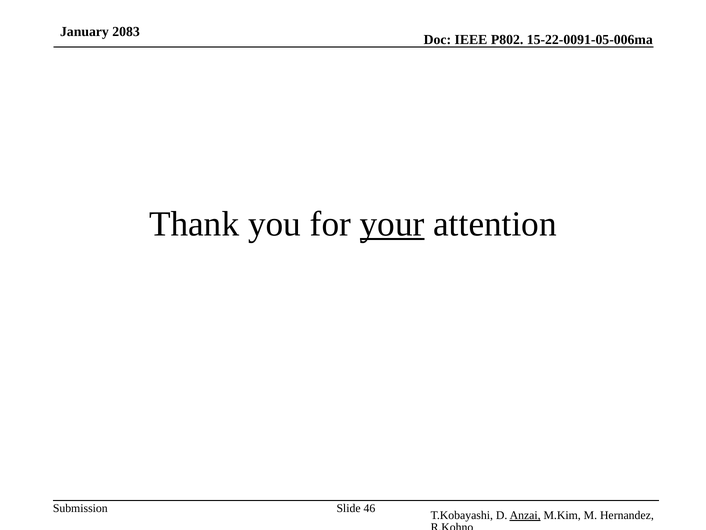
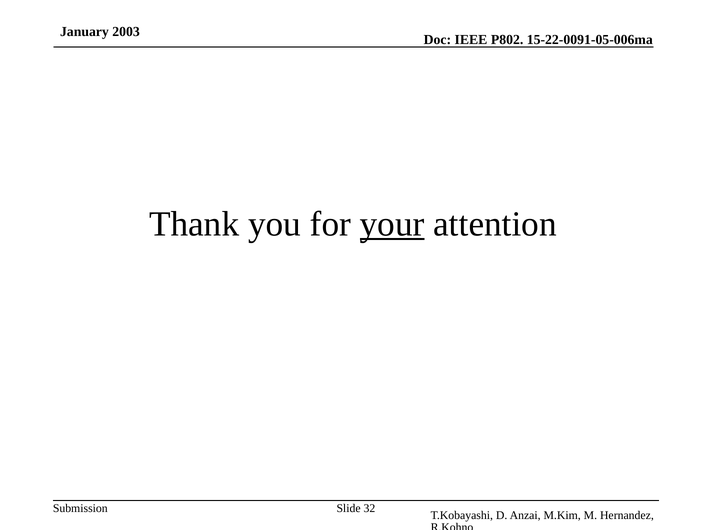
2083: 2083 -> 2003
46: 46 -> 32
Anzai underline: present -> none
